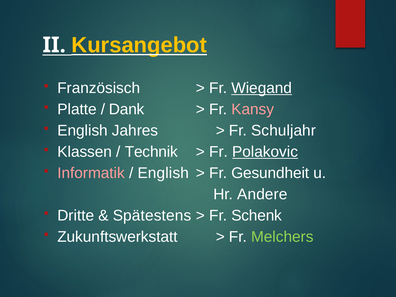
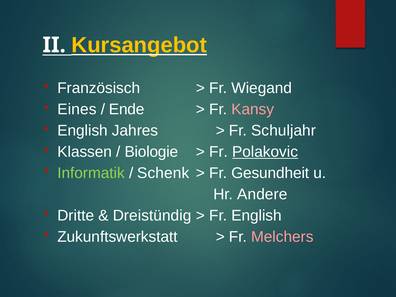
Wiegand underline: present -> none
Platte: Platte -> Eines
Dank: Dank -> Ende
Technik: Technik -> Biologie
Informatik colour: pink -> light green
English at (163, 173): English -> Schenk
Spätestens: Spätestens -> Dreistündig
Fr Schenk: Schenk -> English
Melchers colour: light green -> pink
